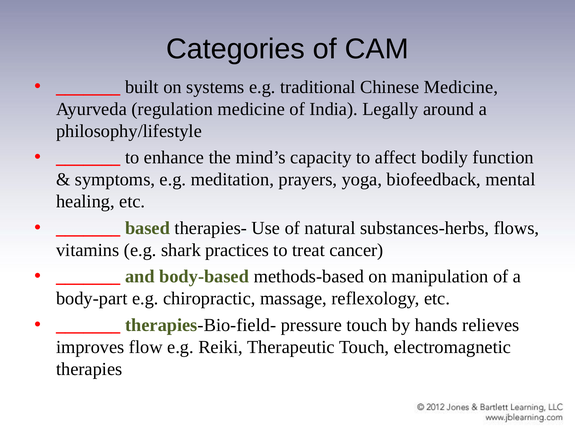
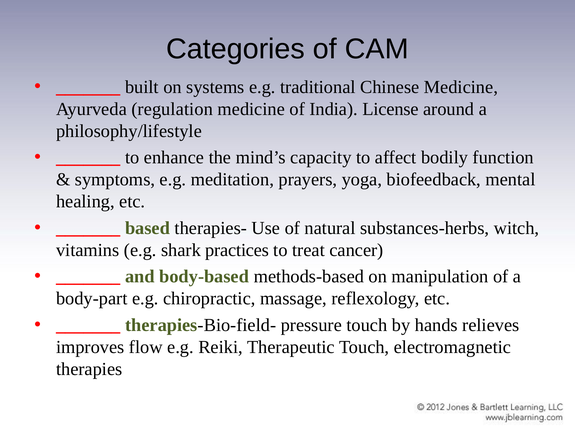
Legally: Legally -> License
flows: flows -> witch
